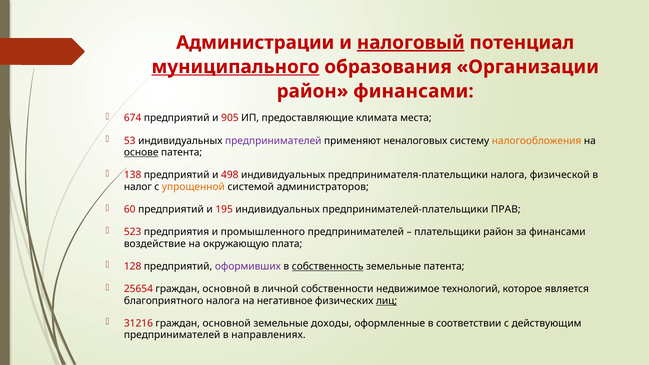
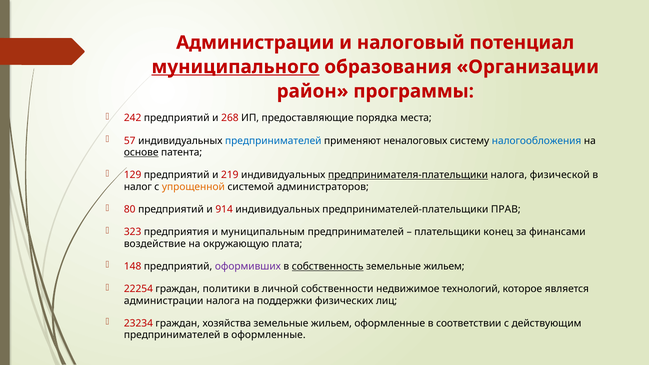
налоговый underline: present -> none
район финансами: финансами -> программы
674: 674 -> 242
905: 905 -> 268
климата: климата -> порядка
53: 53 -> 57
предпринимателей at (273, 141) colour: purple -> blue
налогообложения colour: orange -> blue
138: 138 -> 129
498: 498 -> 219
предпринимателя-плательщики underline: none -> present
60: 60 -> 80
195: 195 -> 914
523: 523 -> 323
промышленного: промышленного -> муниципальным
плательщики район: район -> конец
128: 128 -> 148
патента at (444, 266): патента -> жильем
25654: 25654 -> 22254
основной at (227, 289): основной -> политики
благоприятного at (164, 301): благоприятного -> администрации
негативное: негативное -> поддержки
лиц underline: present -> none
31216: 31216 -> 23234
основной at (227, 323): основной -> хозяйства
доходы at (331, 323): доходы -> жильем
в направлениях: направлениях -> оформленные
